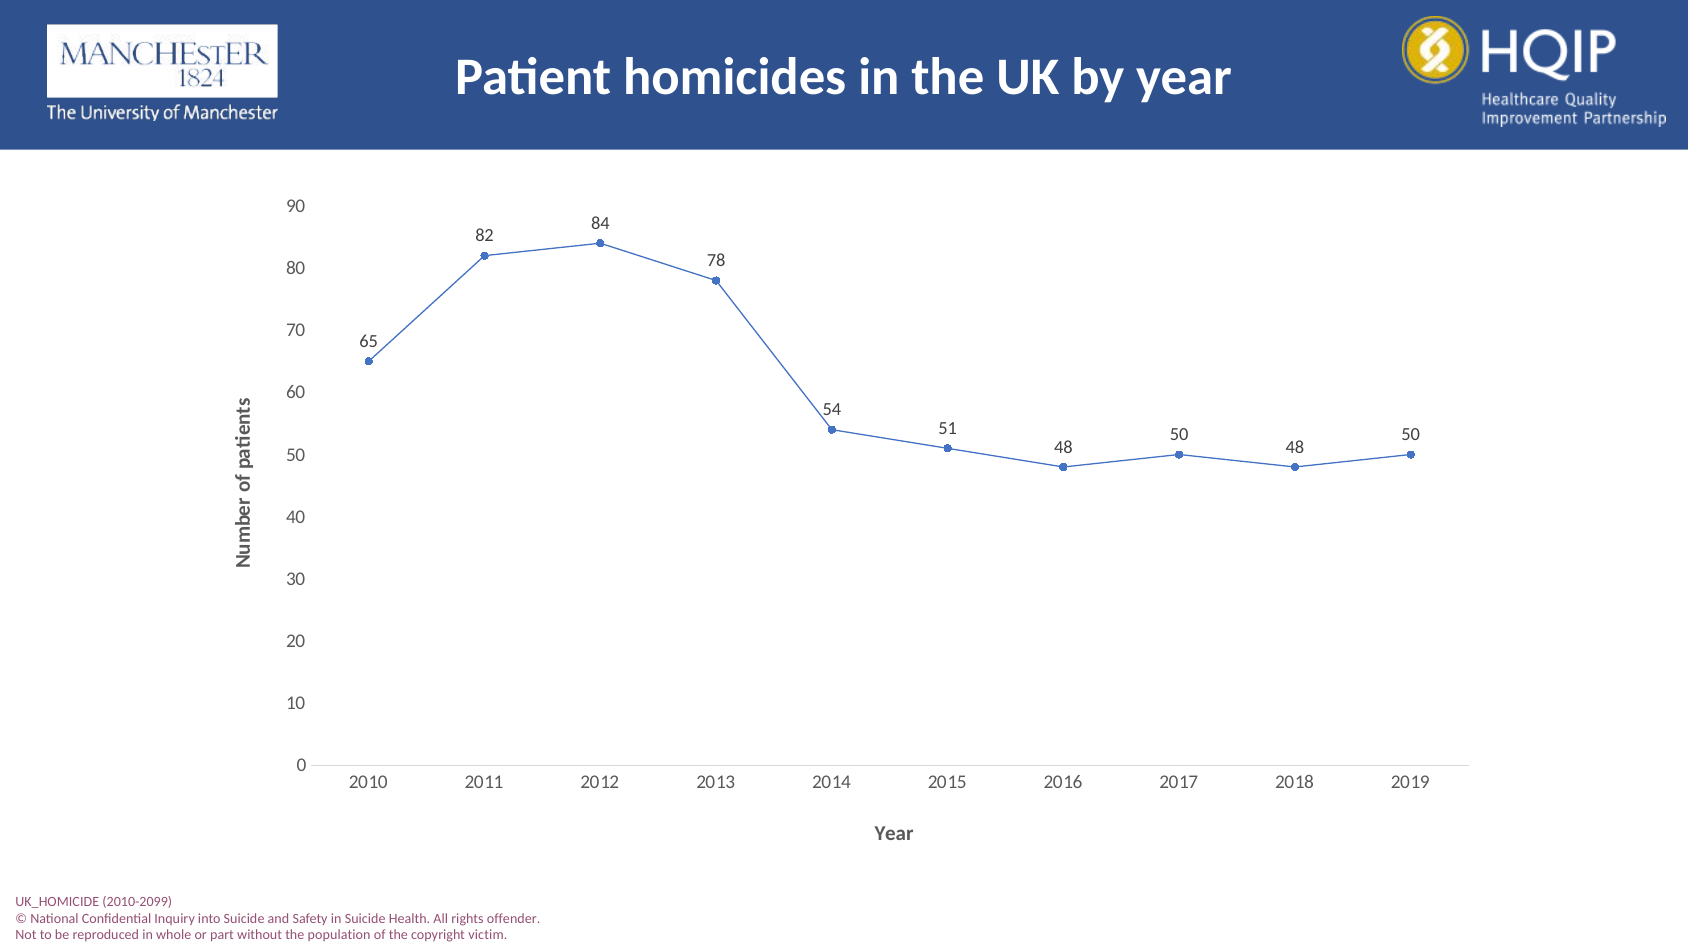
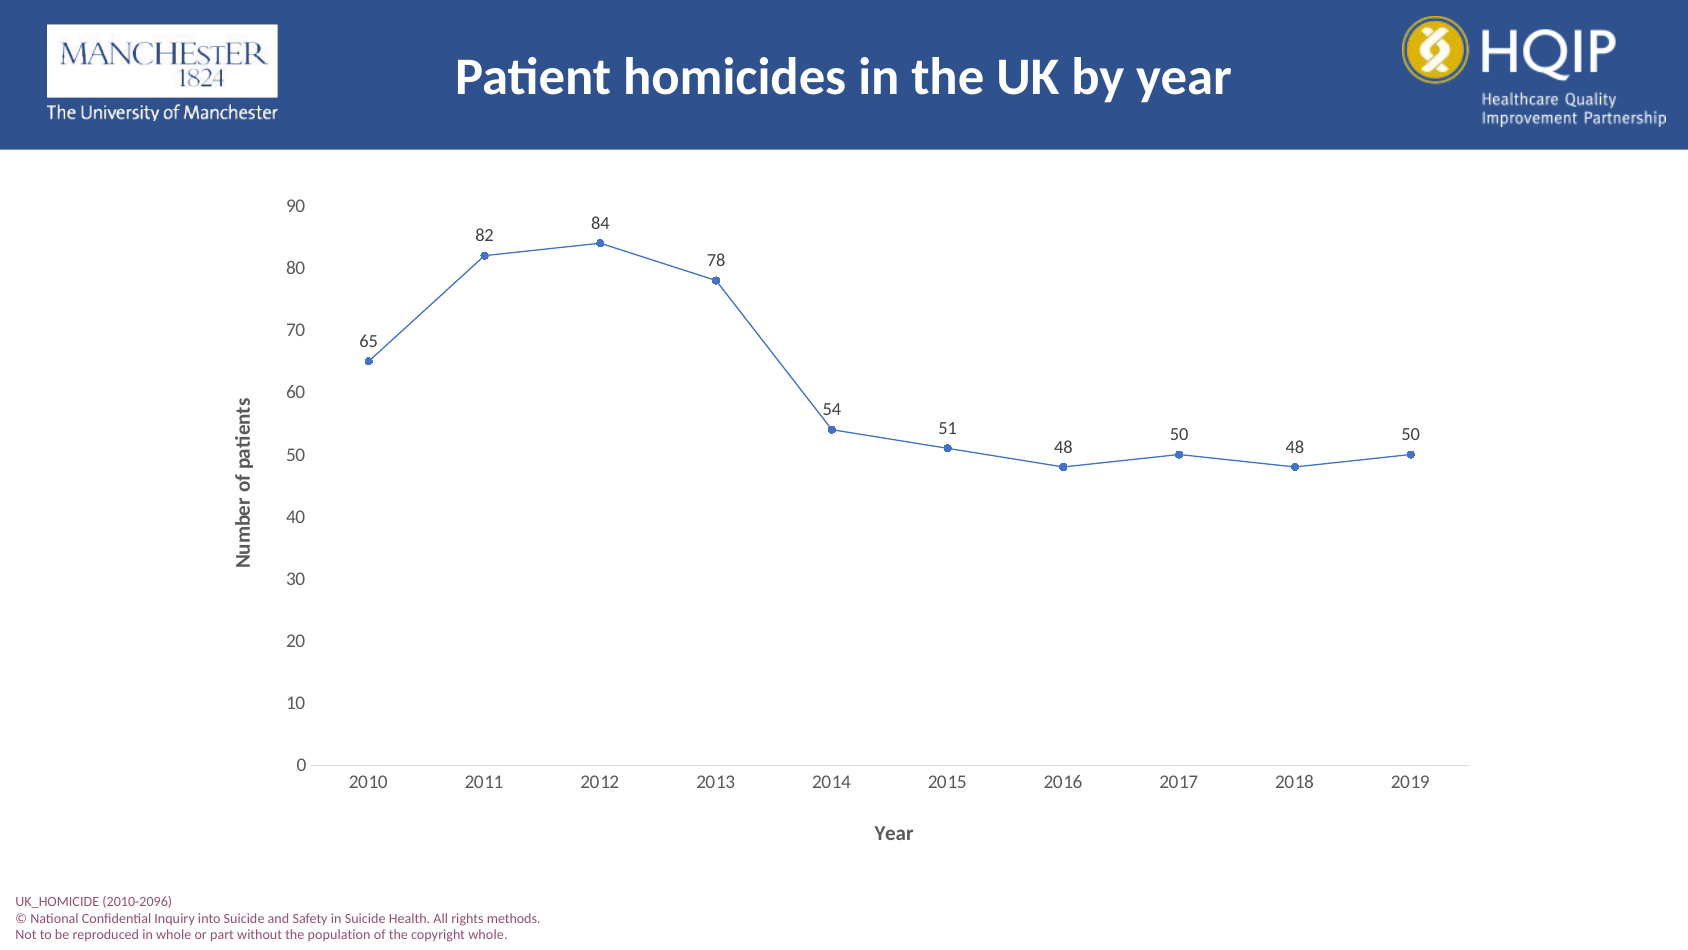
2010-2099: 2010-2099 -> 2010-2096
offender: offender -> methods
copyright victim: victim -> whole
